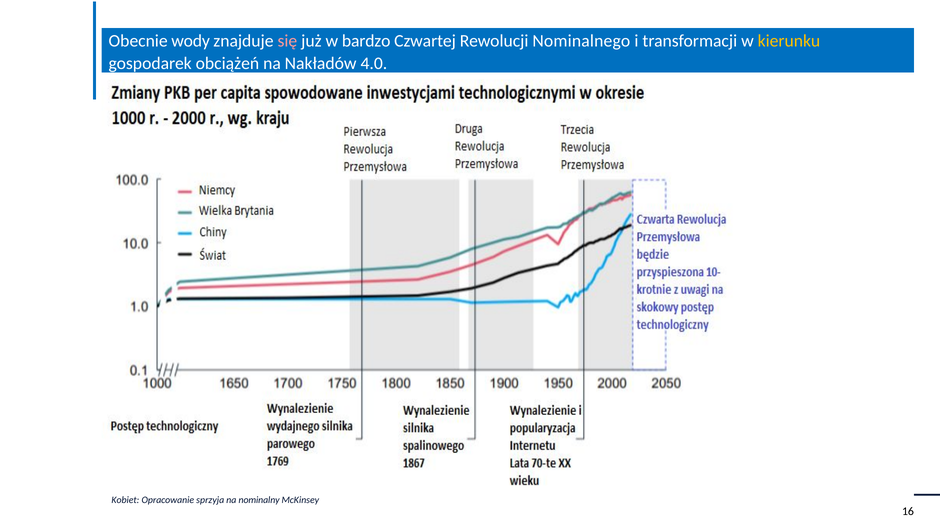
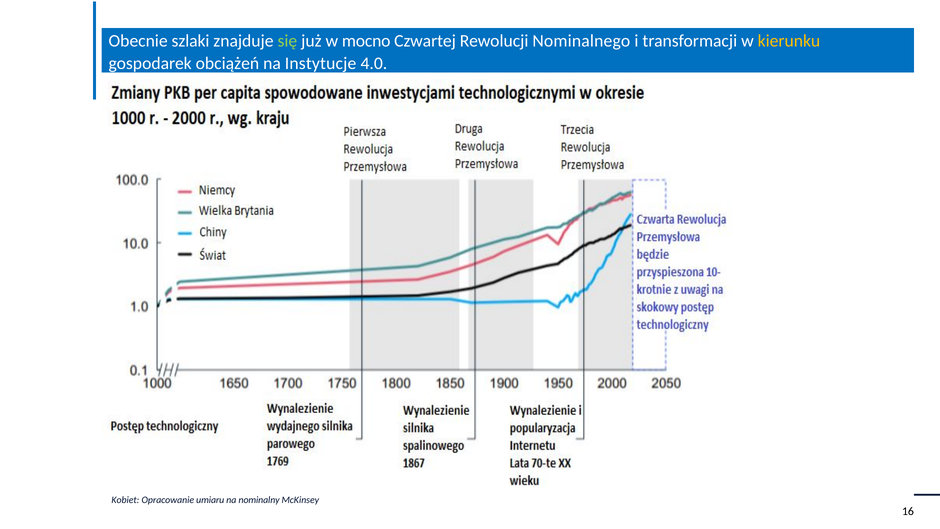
wody: wody -> szlaki
się colour: pink -> light green
bardzo: bardzo -> mocno
Nakładów: Nakładów -> Instytucje
sprzyja: sprzyja -> umiaru
